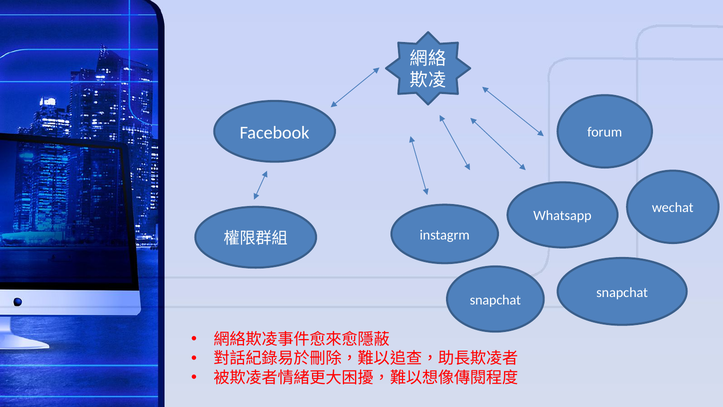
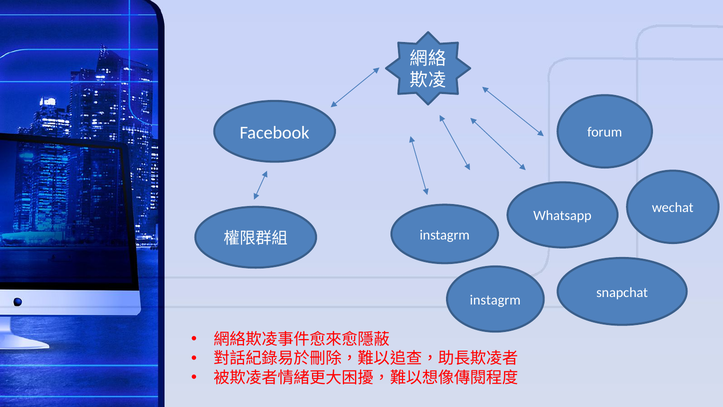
snapchat at (495, 300): snapchat -> instagrm
